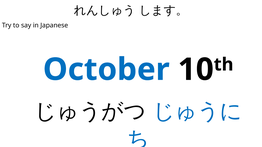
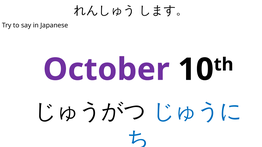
October colour: blue -> purple
